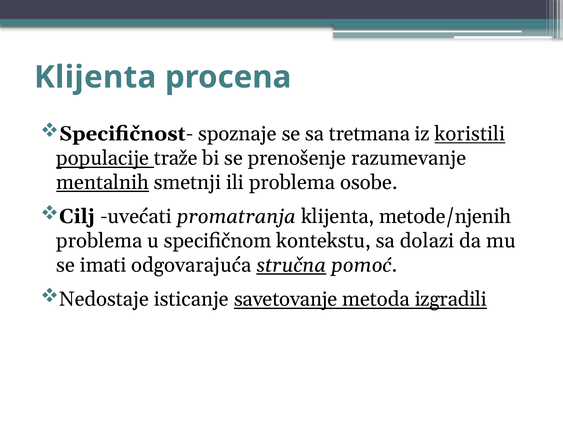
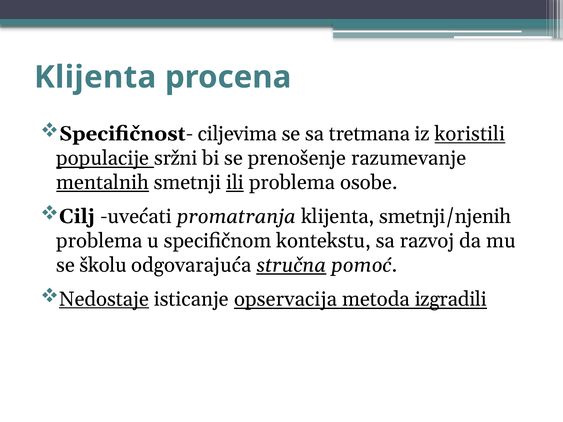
spoznaje: spoznaje -> ciljevima
traže: traže -> sržni
ili underline: none -> present
metode/njenih: metode/njenih -> smetnji/njenih
dolazi: dolazi -> razvoj
imati: imati -> školu
Nedostaje underline: none -> present
savetovanje: savetovanje -> opservacija
